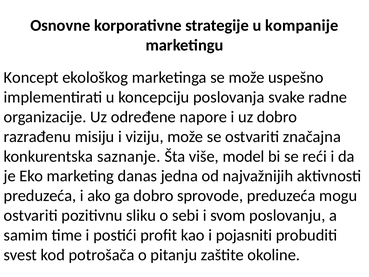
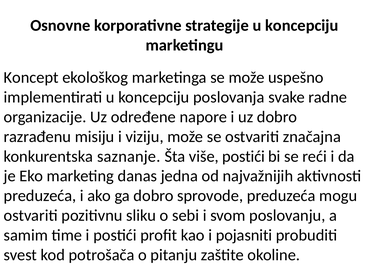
strategije u kompanije: kompanije -> koncepciju
više model: model -> postići
